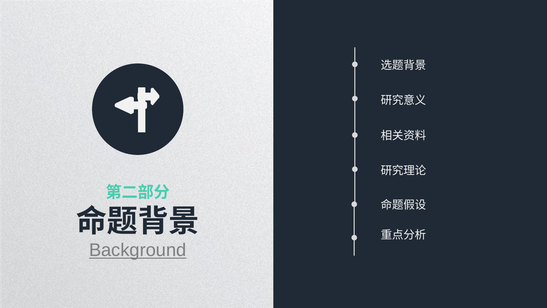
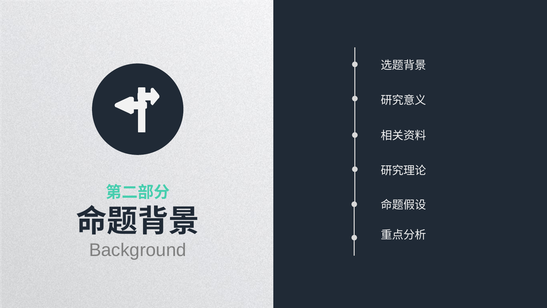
Background underline: present -> none
